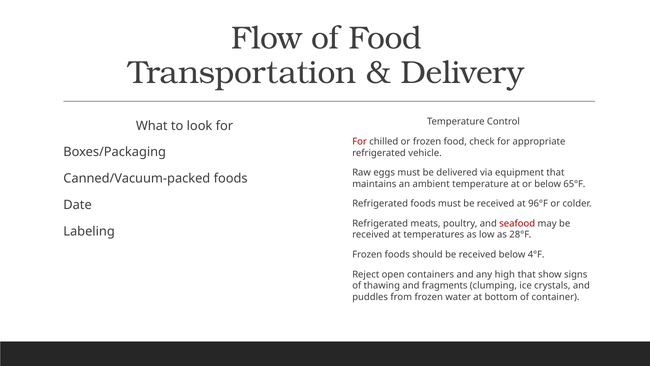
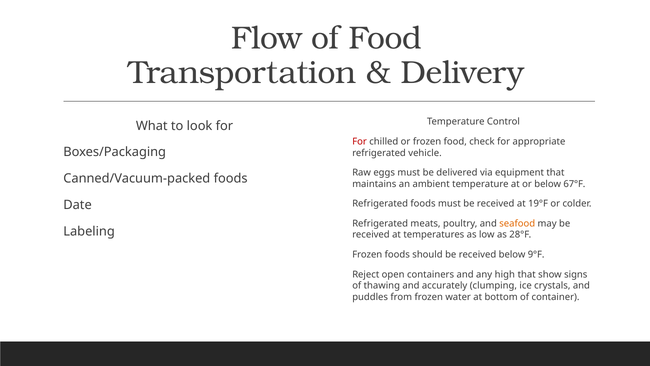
65°F: 65°F -> 67°F
96°F: 96°F -> 19°F
seafood colour: red -> orange
4°F: 4°F -> 9°F
fragments: fragments -> accurately
